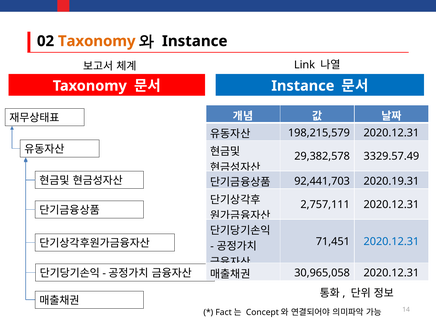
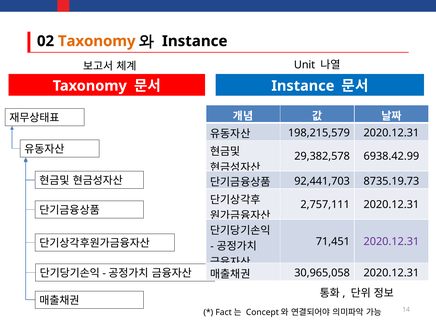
Link: Link -> Unit
3329.57.49: 3329.57.49 -> 6938.42.99
2020.19.31: 2020.19.31 -> 8735.19.73
2020.12.31 at (391, 242) colour: blue -> purple
